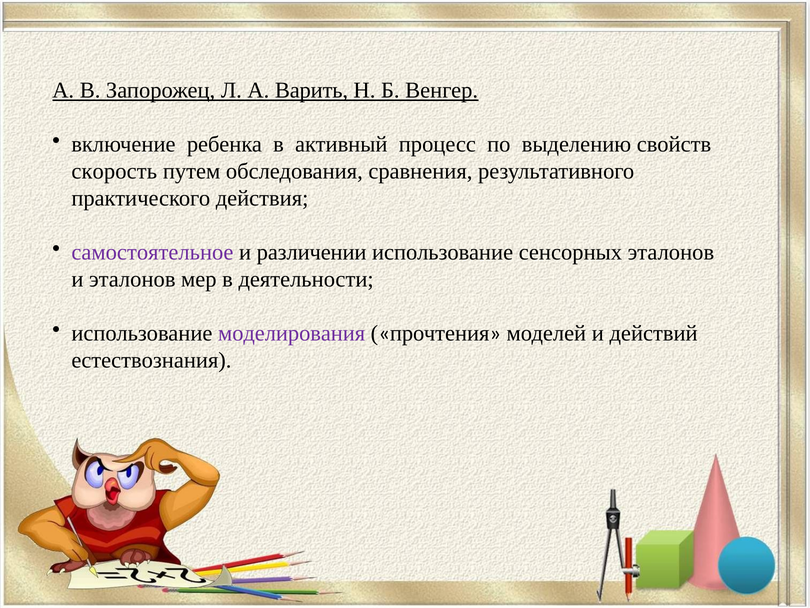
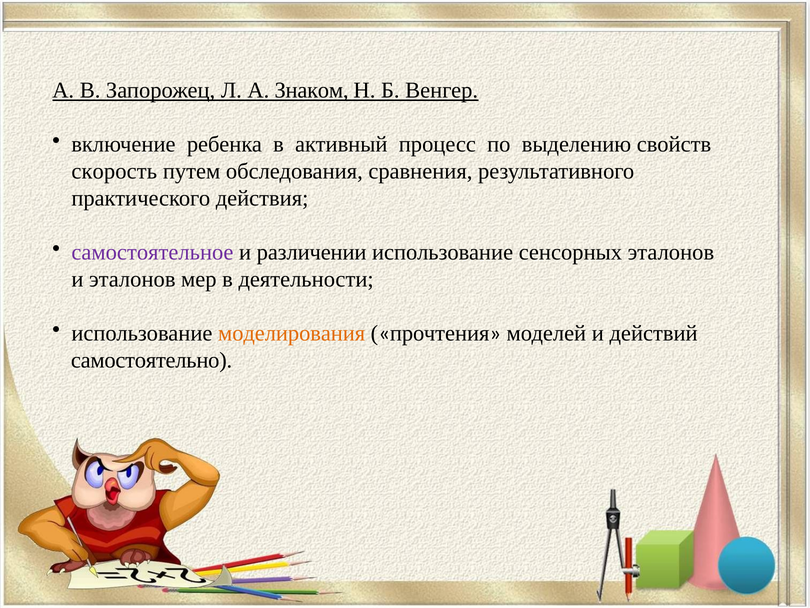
Варить: Варить -> Знаком
моделирования colour: purple -> orange
естествознания: естествознания -> самостоятельно
